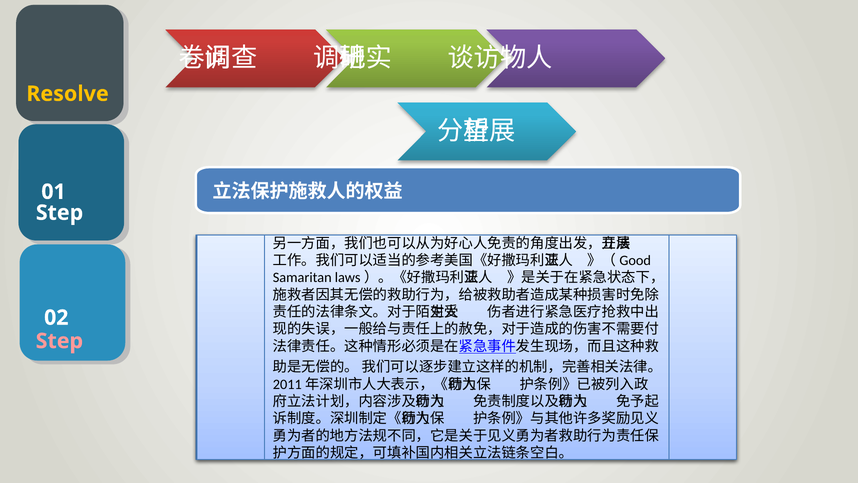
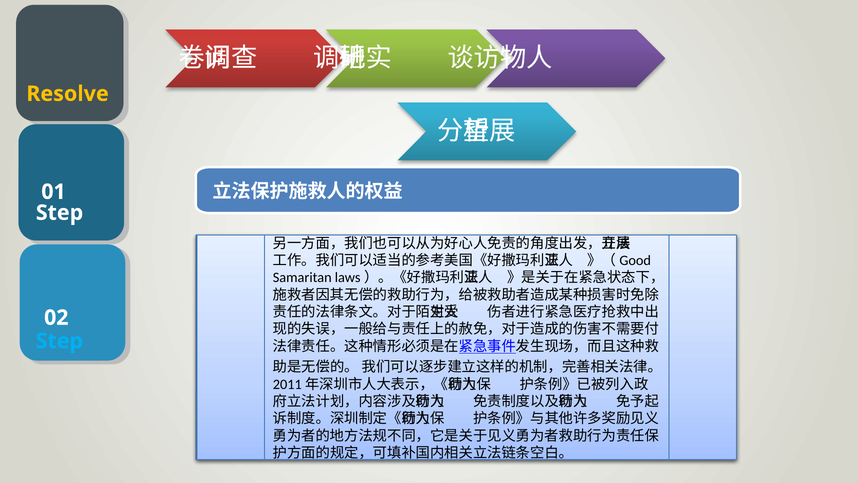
Step at (59, 341) colour: pink -> light blue
